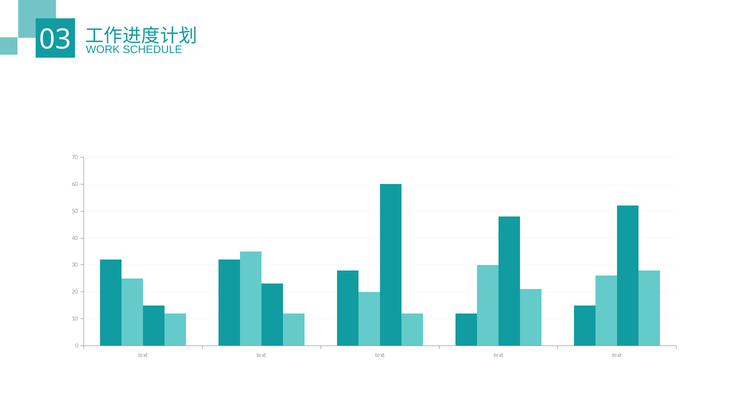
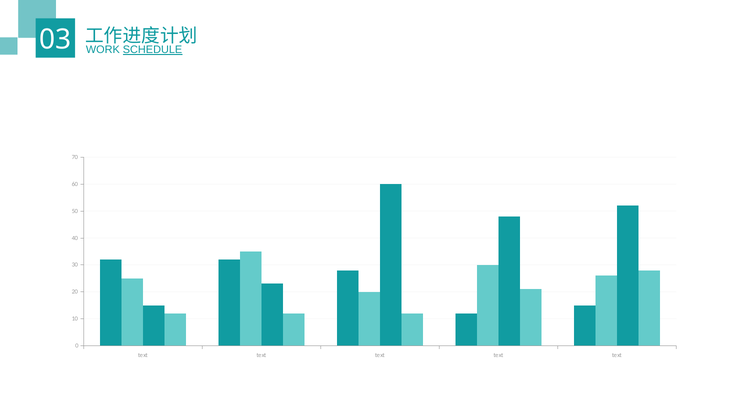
SCHEDULE underline: none -> present
